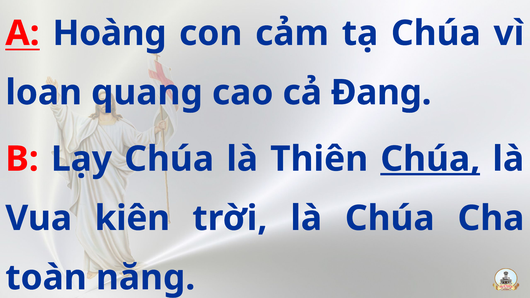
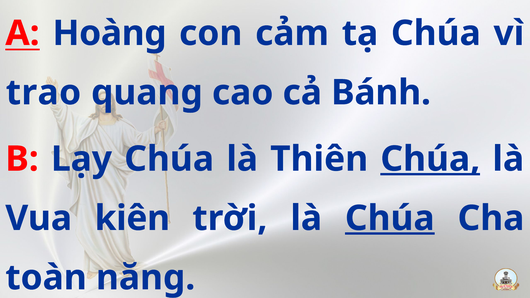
loan: loan -> trao
Đang: Đang -> Bánh
Chúa at (390, 218) underline: none -> present
